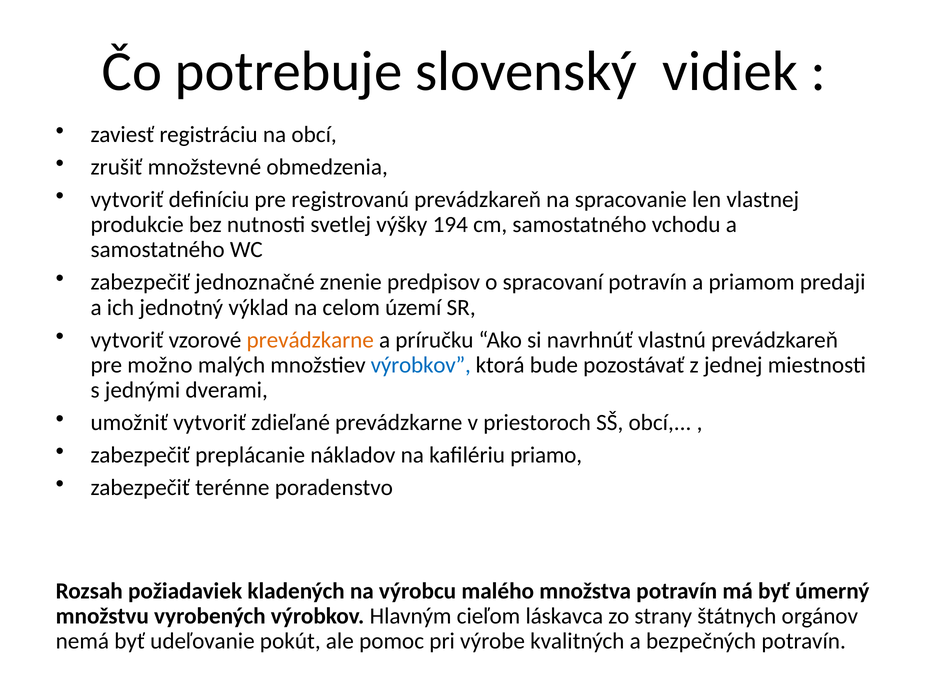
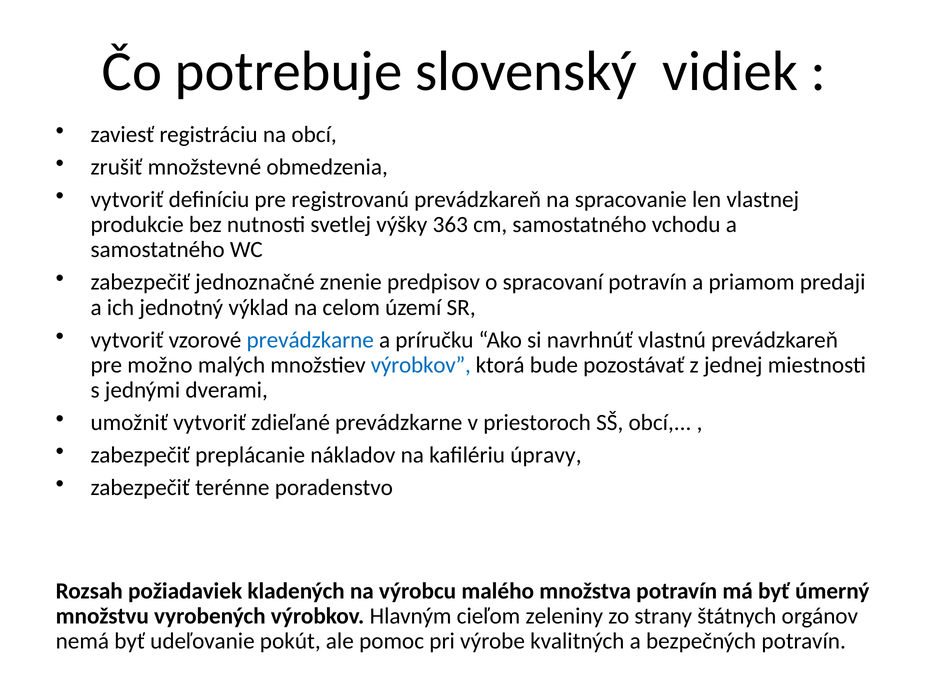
194: 194 -> 363
prevádzkarne at (310, 340) colour: orange -> blue
priamo: priamo -> úpravy
láskavca: láskavca -> zeleniny
